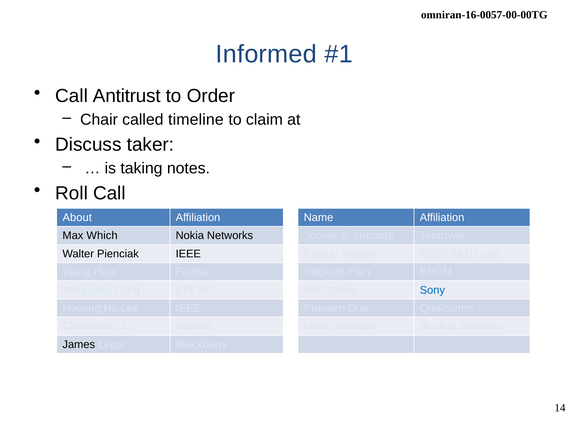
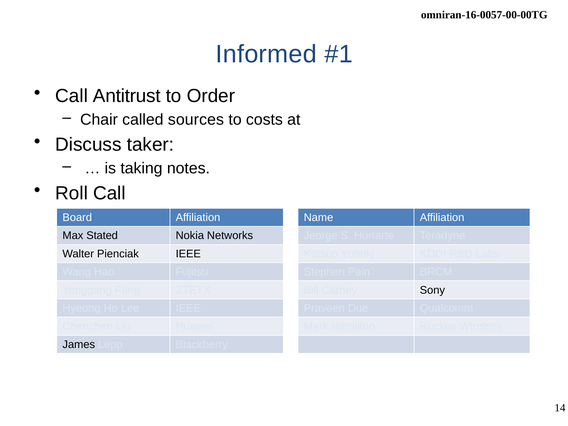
timeline: timeline -> sources
claim: claim -> costs
About: About -> Board
Which: Which -> Stated
Sony colour: blue -> black
